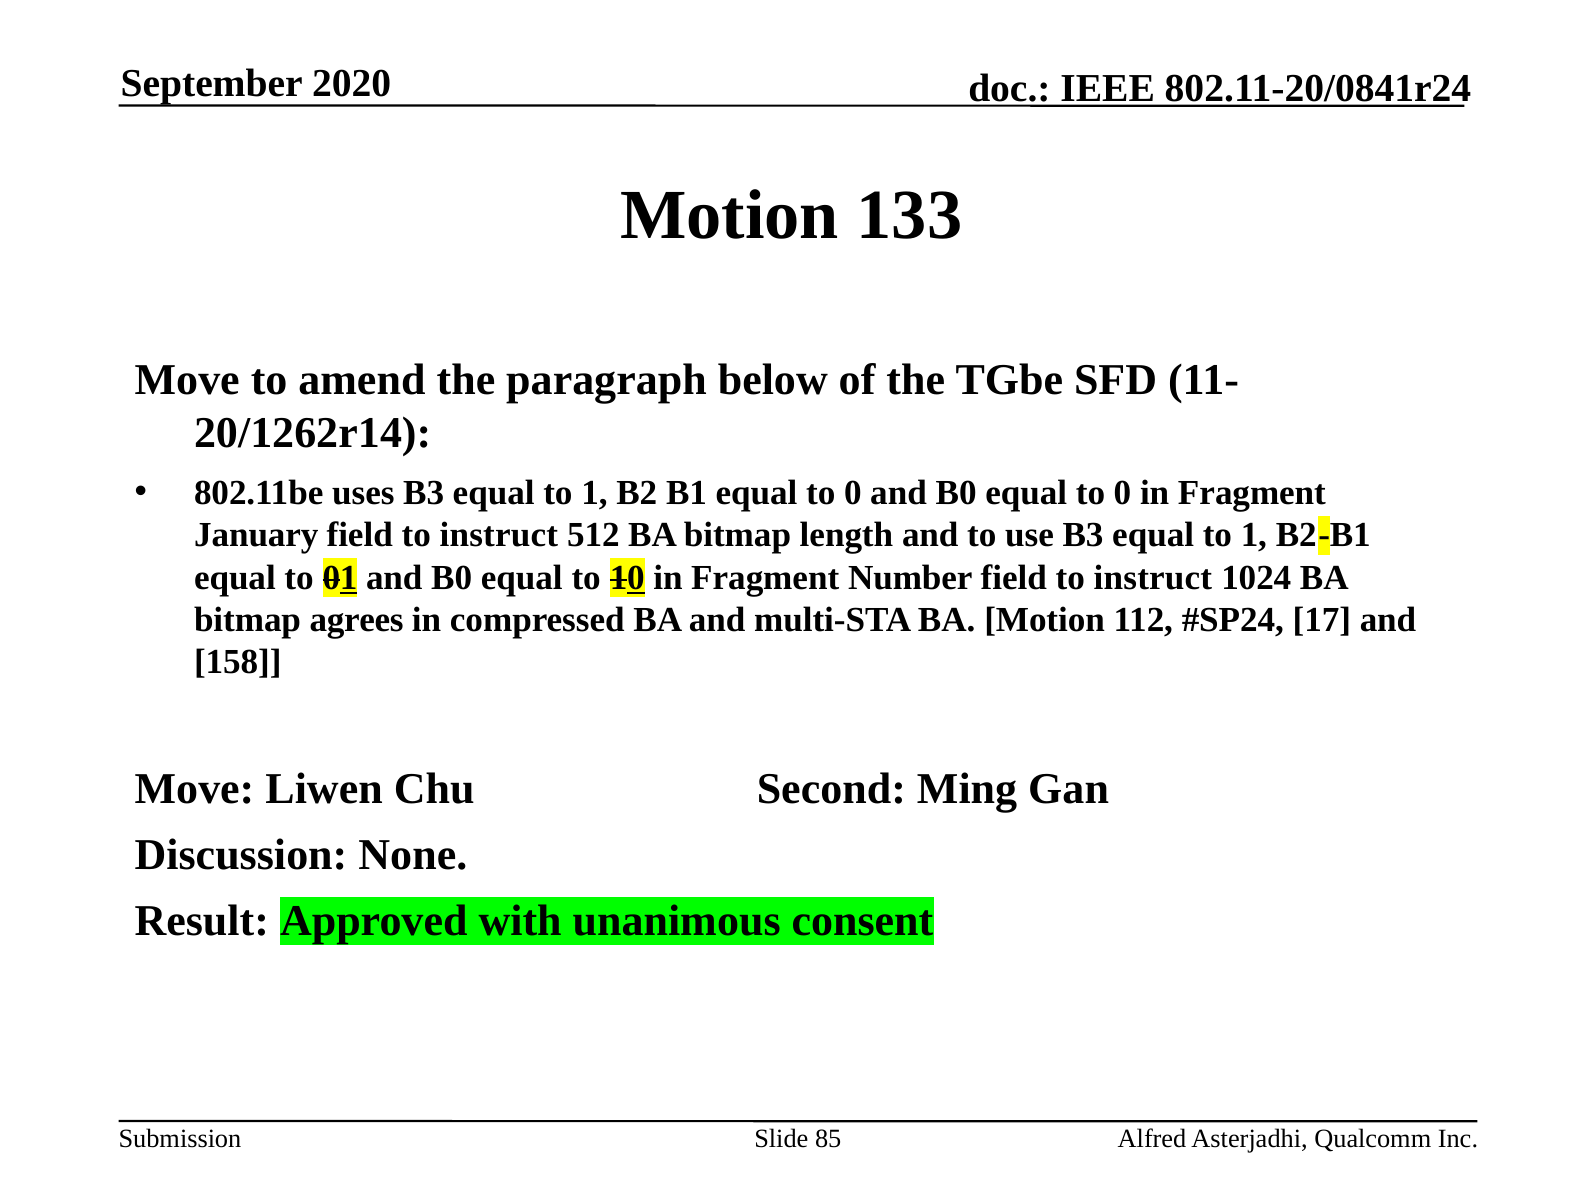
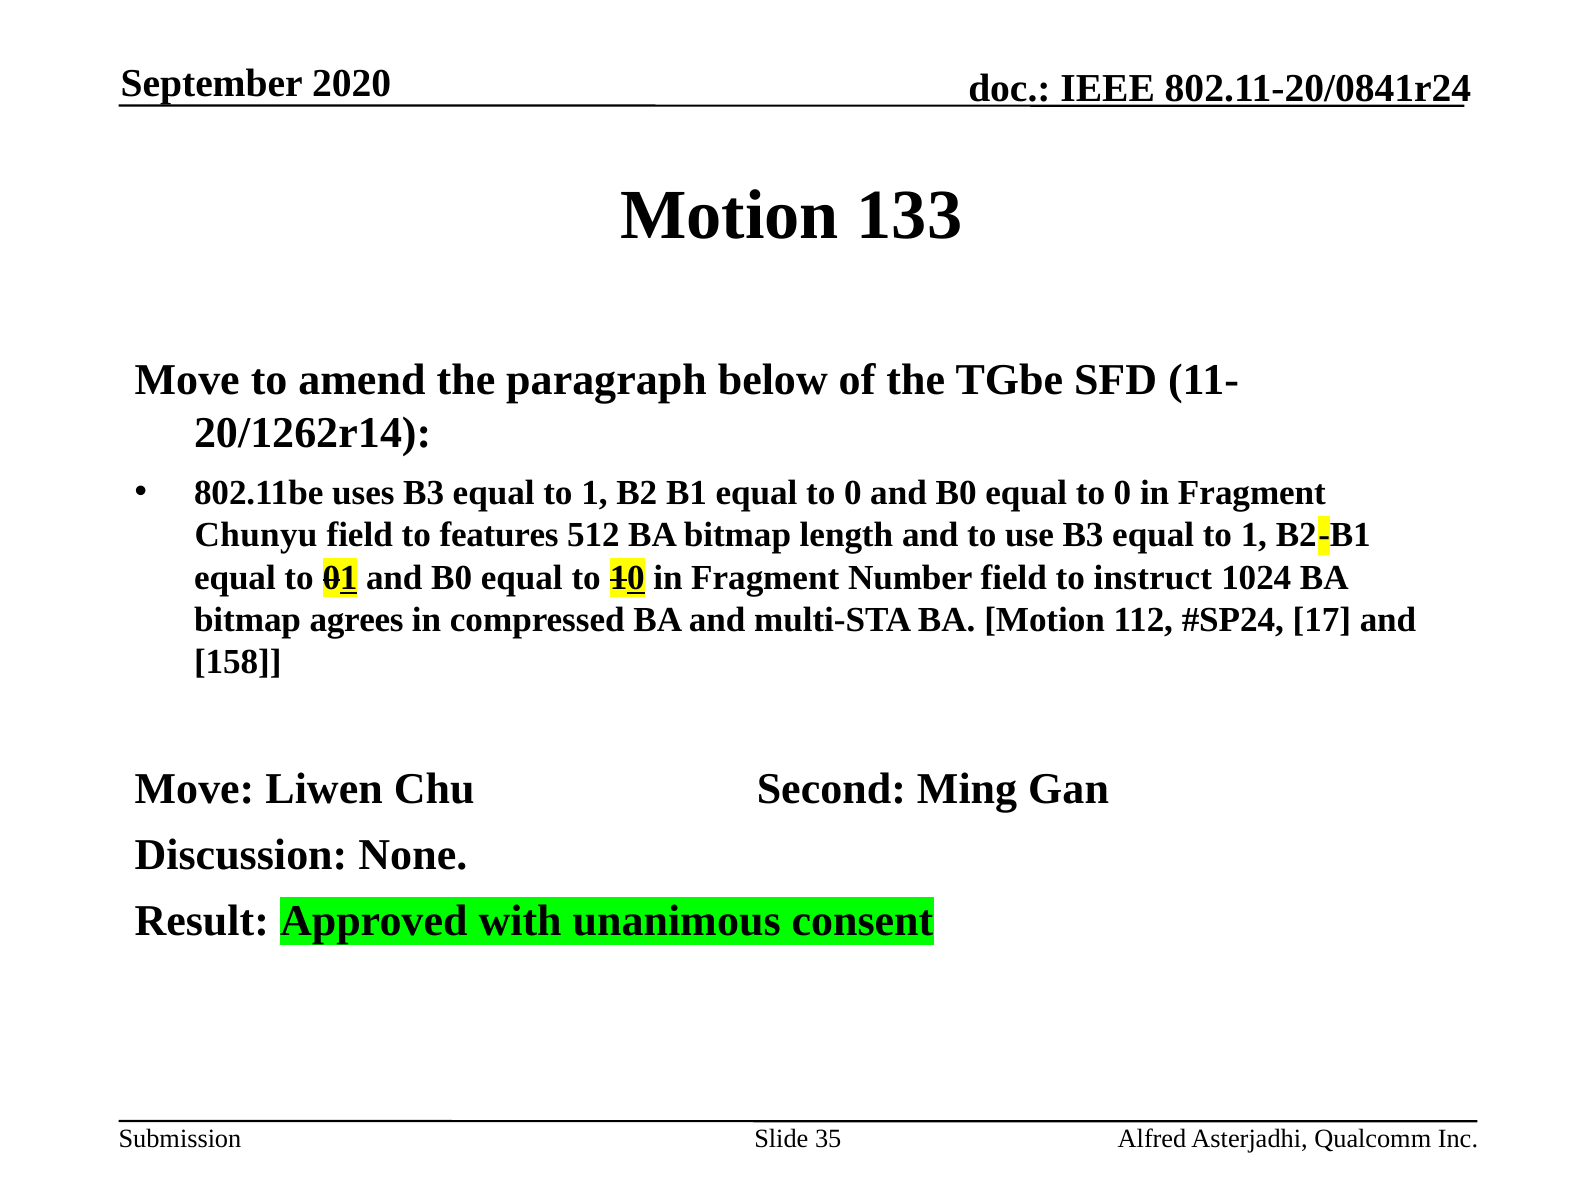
January: January -> Chunyu
instruct at (499, 535): instruct -> features
85: 85 -> 35
